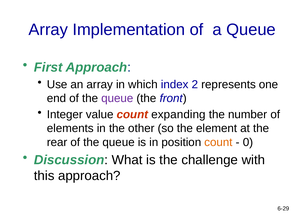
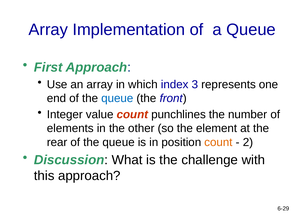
2: 2 -> 3
queue at (117, 98) colour: purple -> blue
expanding: expanding -> punchlines
0: 0 -> 2
